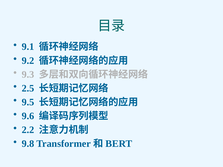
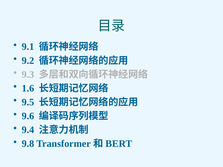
2.5: 2.5 -> 1.6
2.2: 2.2 -> 9.4
